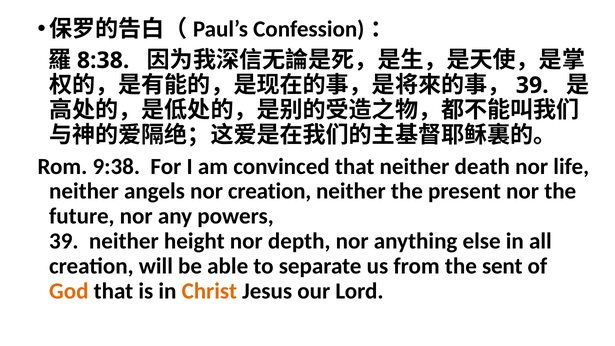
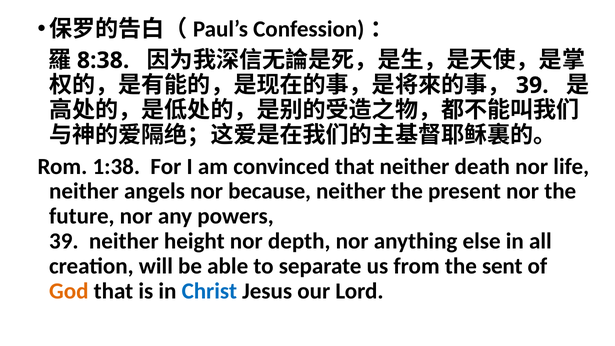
9:38: 9:38 -> 1:38
nor creation: creation -> because
Christ colour: orange -> blue
